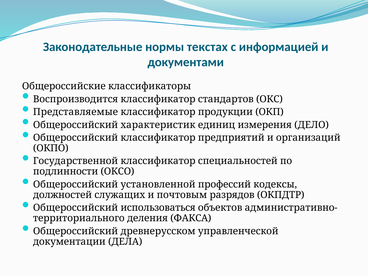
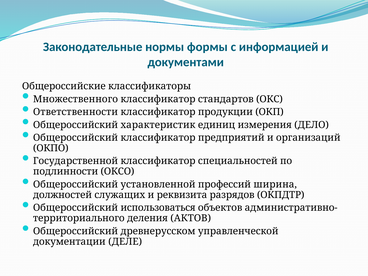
текстах: текстах -> формы
Воспроизводится: Воспроизводится -> Множественного
Представляемые: Представляемые -> Ответственности
кодексы: кодексы -> ширина
почтовым: почтовым -> реквизита
ФАКСА: ФАКСА -> АКТОВ
ДЕЛА: ДЕЛА -> ДЕЛЕ
